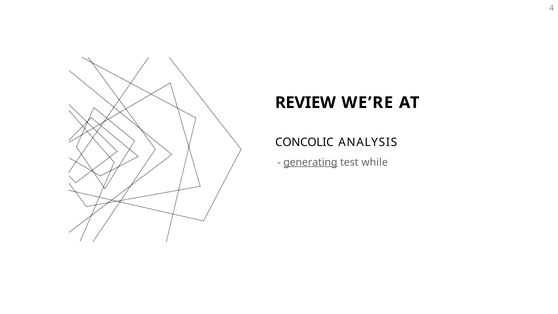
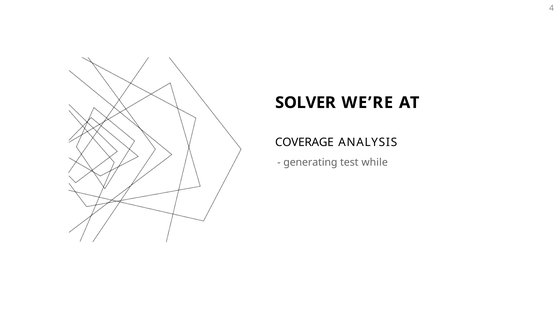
REVIEW: REVIEW -> SOLVER
CONCOLIC: CONCOLIC -> COVERAGE
generating underline: present -> none
